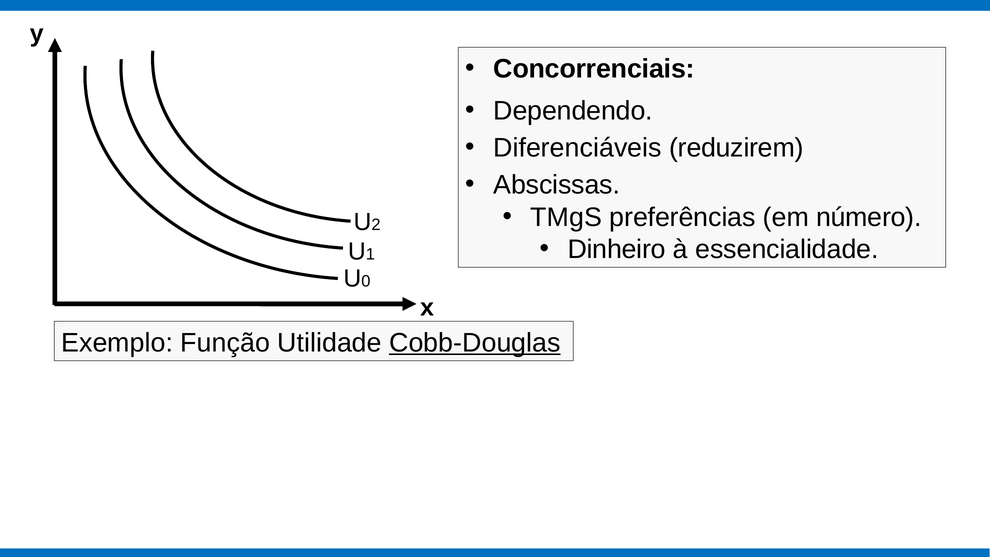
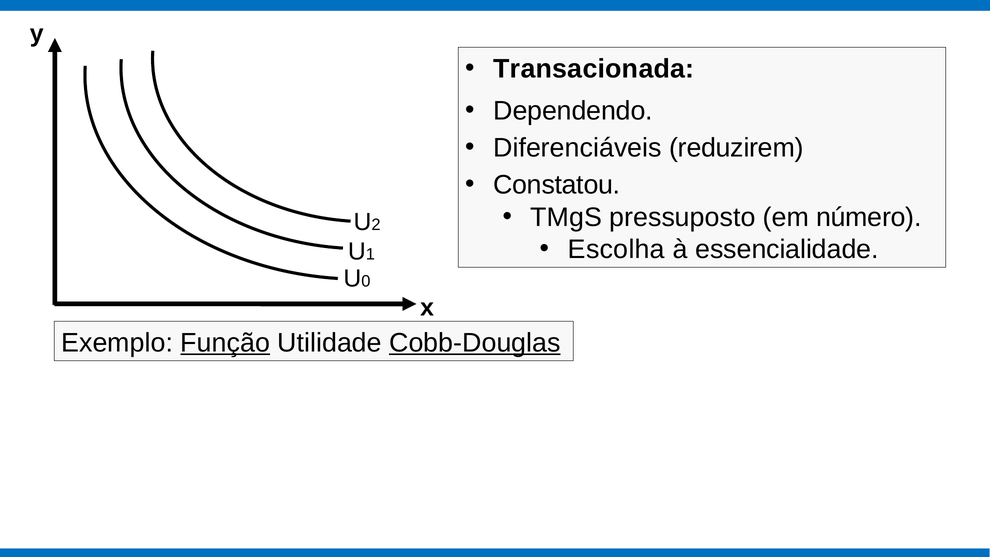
Concorrenciais: Concorrenciais -> Transacionada
Abscissas: Abscissas -> Constatou
preferências: preferências -> pressuposto
Dinheiro: Dinheiro -> Escolha
Função underline: none -> present
